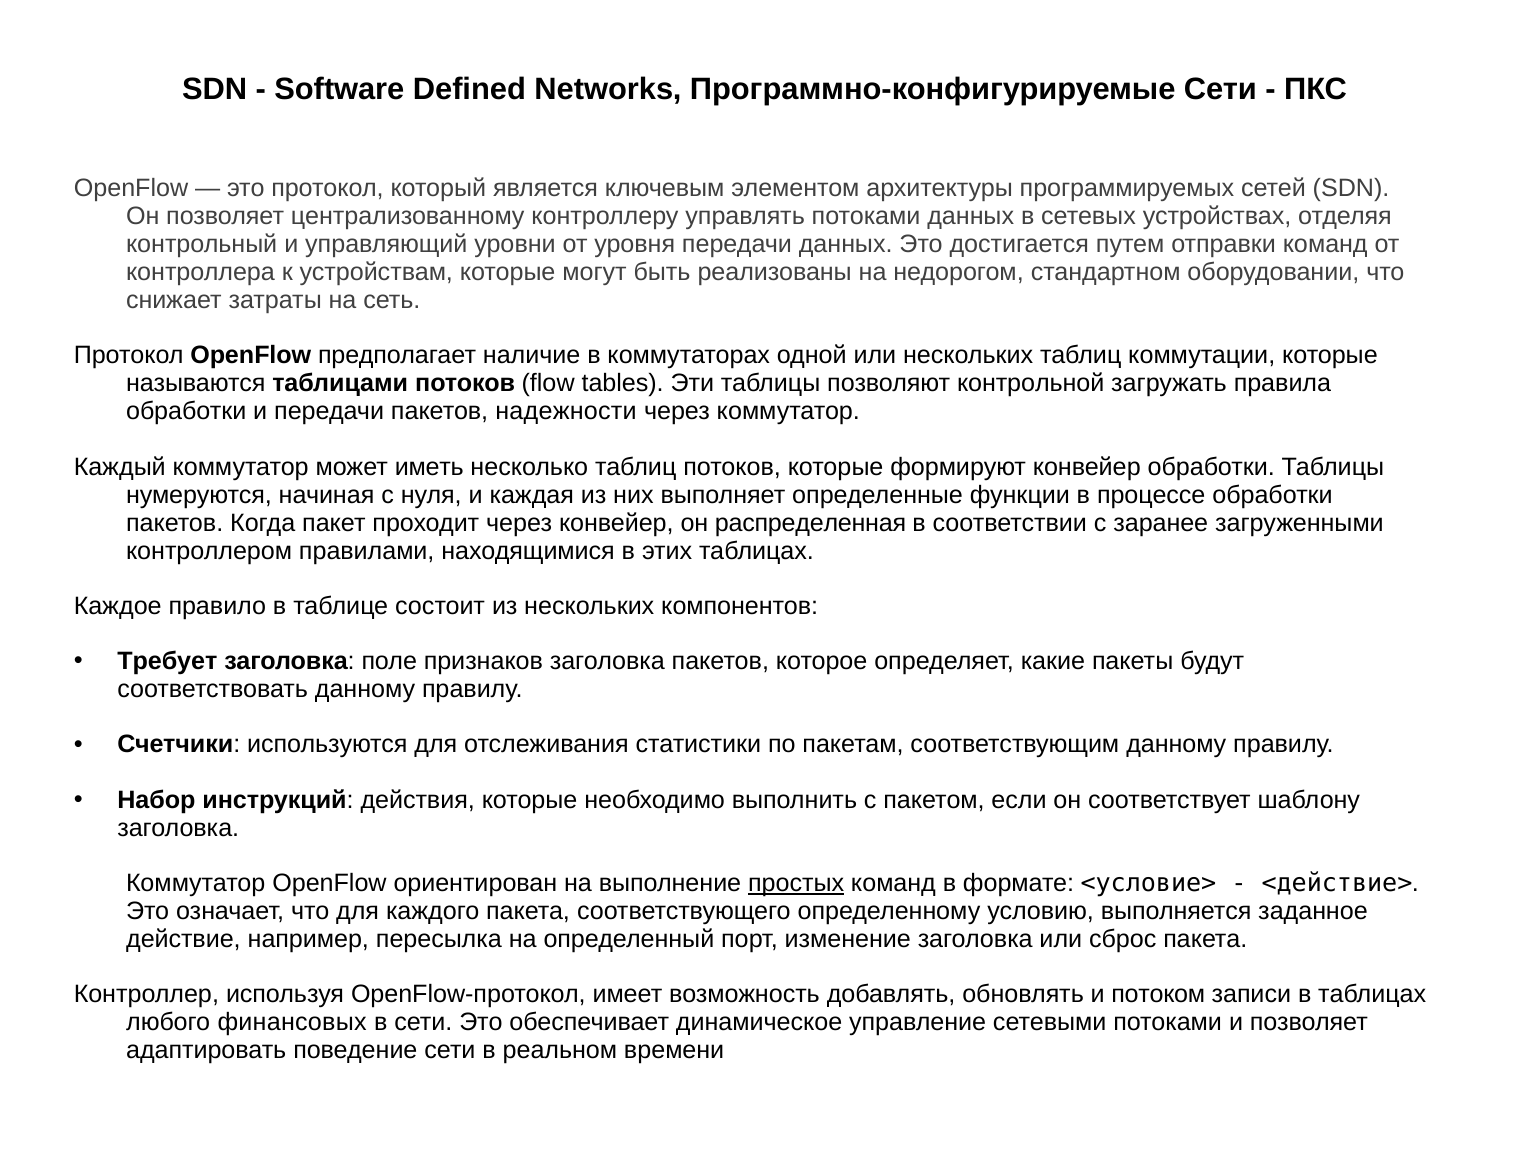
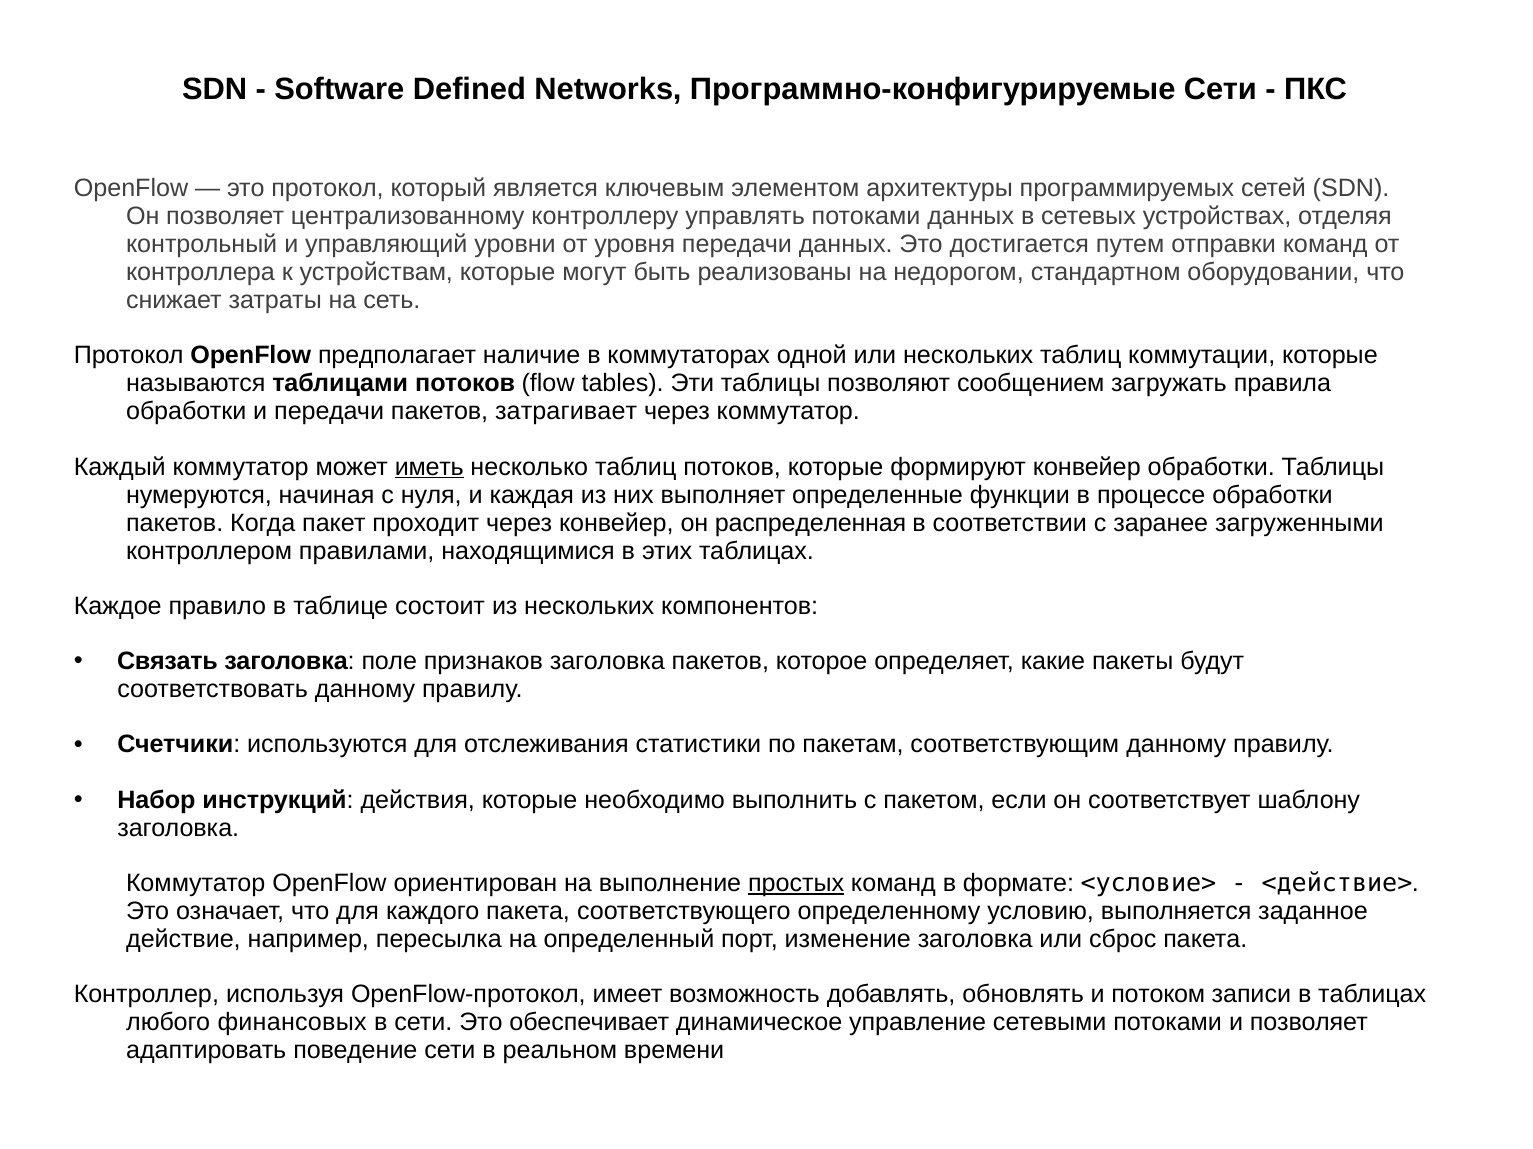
контрольной: контрольной -> сообщением
надежности: надежности -> затрагивает
иметь underline: none -> present
Требует: Требует -> Связать
